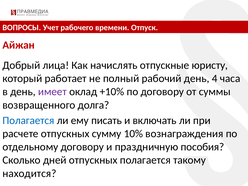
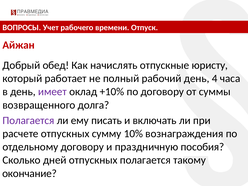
лица: лица -> обед
Полагается at (28, 120) colour: blue -> purple
находится: находится -> окончание
